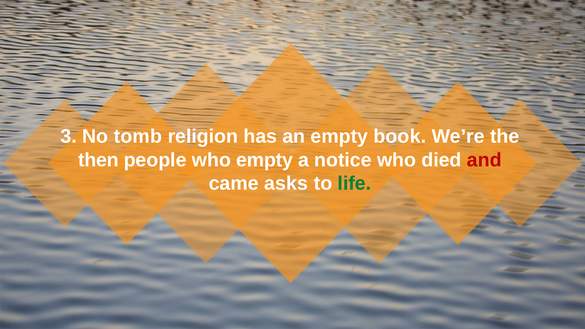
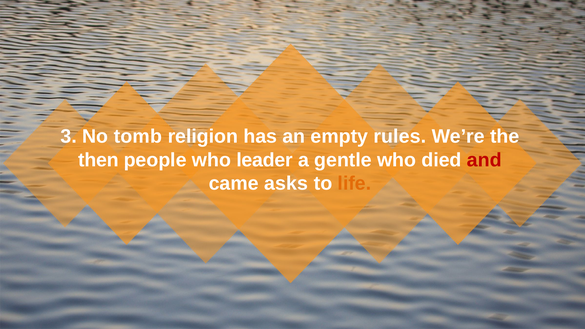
book: book -> rules
who empty: empty -> leader
notice: notice -> gentle
life colour: green -> orange
